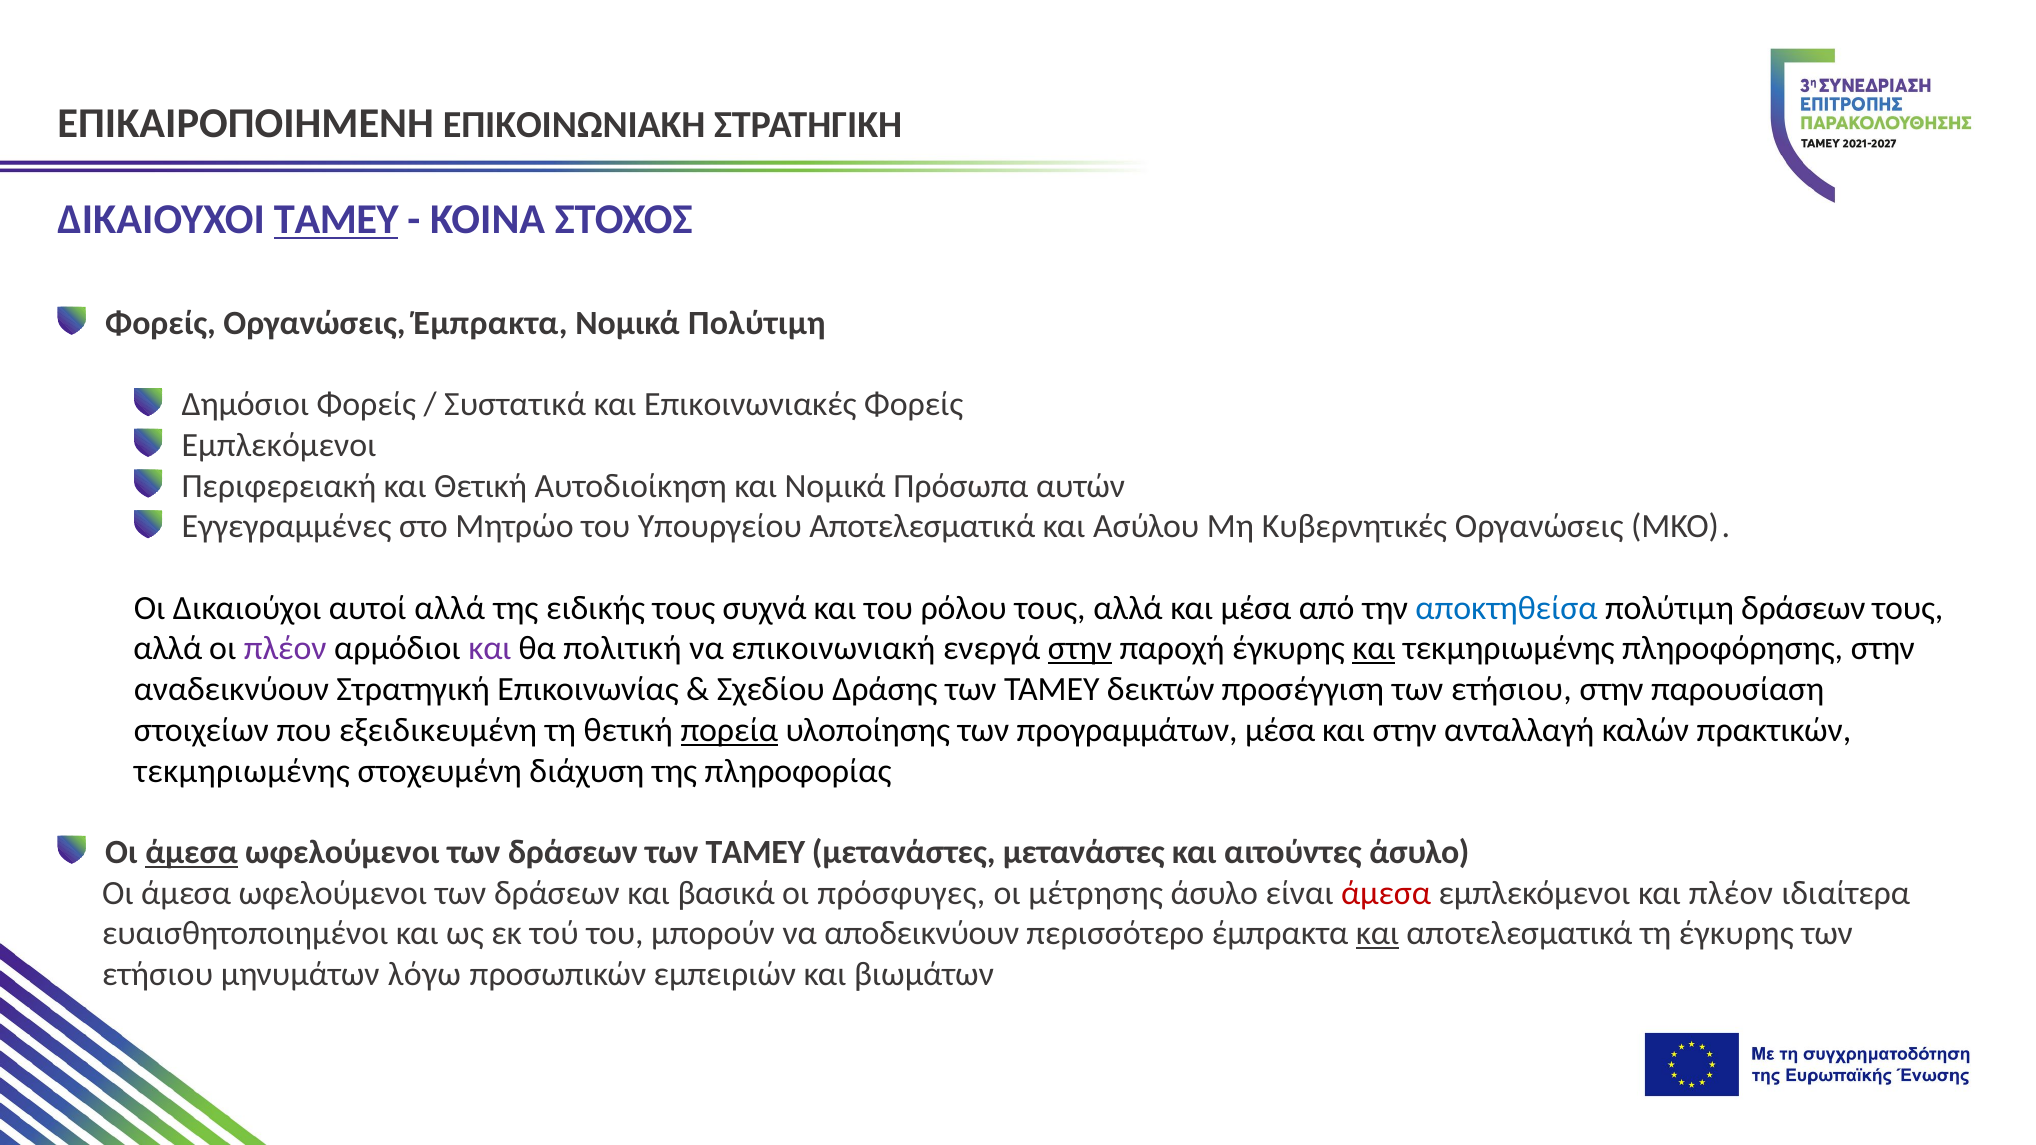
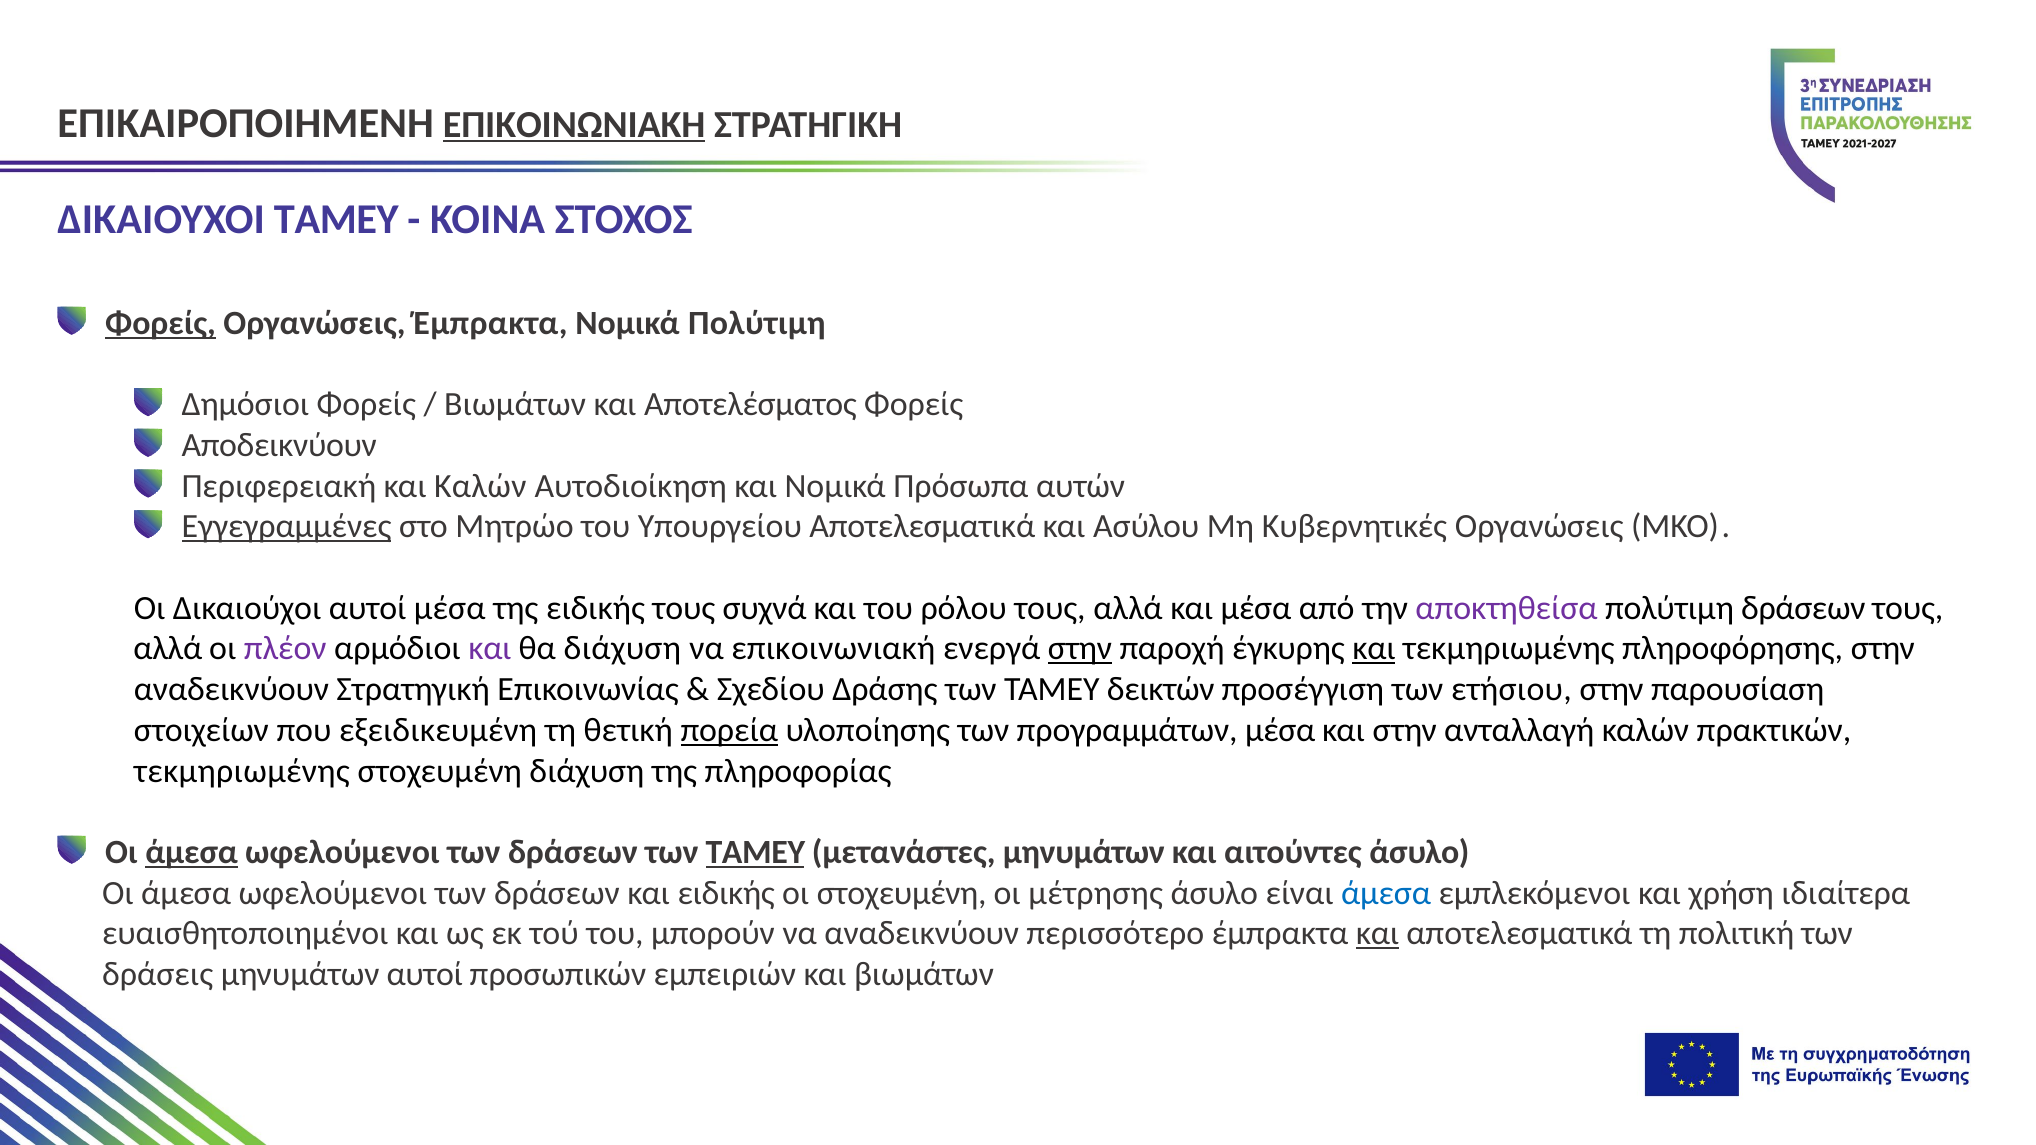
ΕΠΙΚΟΙΝΩΝΙΑΚΗ underline: none -> present
ΤΑΜΕΥ at (336, 220) underline: present -> none
Φορείς at (161, 323) underline: none -> present
Συστατικά at (515, 405): Συστατικά -> Βιωμάτων
Επικοινωνιακές: Επικοινωνιακές -> Αποτελέσματος
Εμπλεκόμενοι at (279, 445): Εμπλεκόμενοι -> Αποδεικνύουν
και Θετική: Θετική -> Καλών
Εγγεγραμμένες underline: none -> present
αυτοί αλλά: αλλά -> μέσα
αποκτηθείσα colour: blue -> purple
θα πολιτική: πολιτική -> διάχυση
ΤΑΜΕΥ at (755, 852) underline: none -> present
μετανάστες μετανάστες: μετανάστες -> μηνυμάτων
και βασικά: βασικά -> ειδικής
οι πρόσφυγες: πρόσφυγες -> στοχευμένη
άμεσα at (1386, 893) colour: red -> blue
και πλέον: πλέον -> χρήση
να αποδεικνύουν: αποδεικνύουν -> αναδεικνύουν
τη έγκυρης: έγκυρης -> πολιτική
ετήσιου at (158, 974): ετήσιου -> δράσεις
μηνυμάτων λόγω: λόγω -> αυτοί
